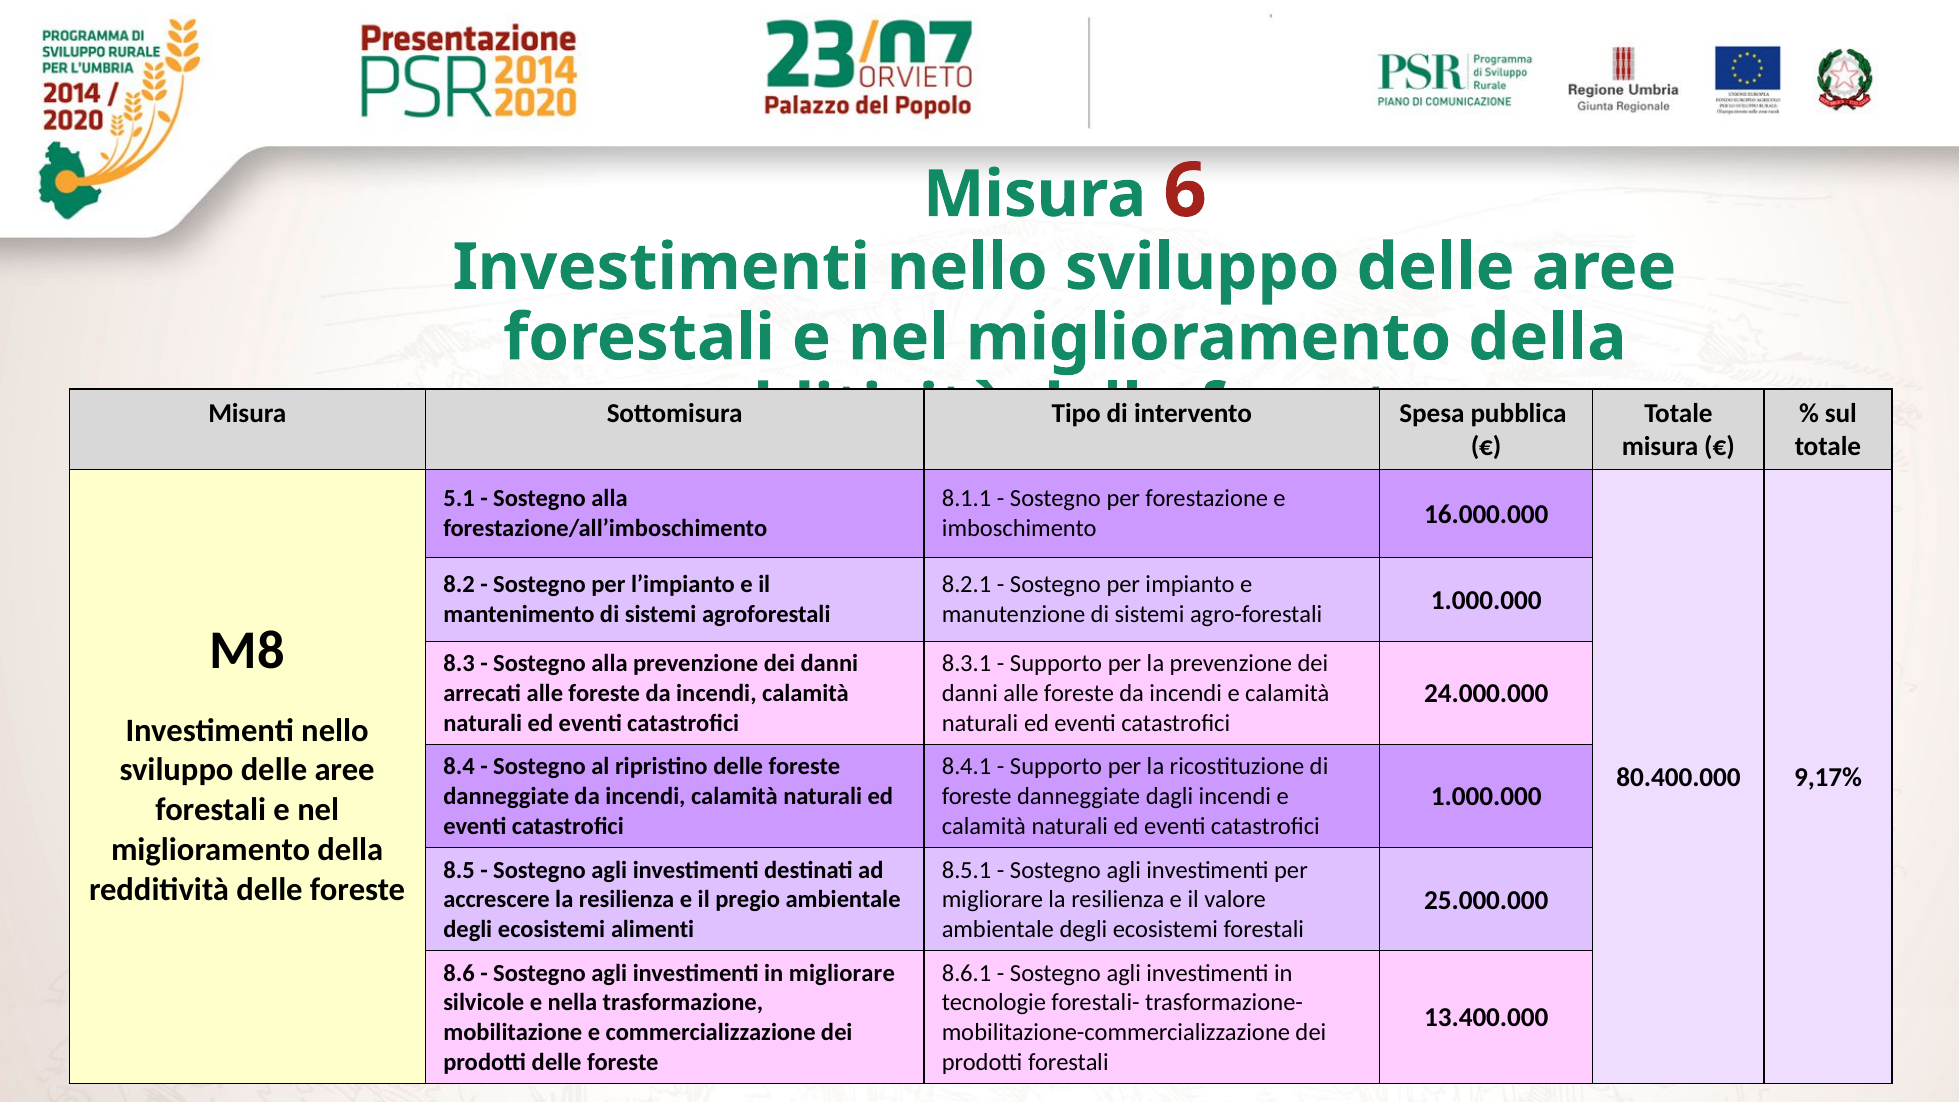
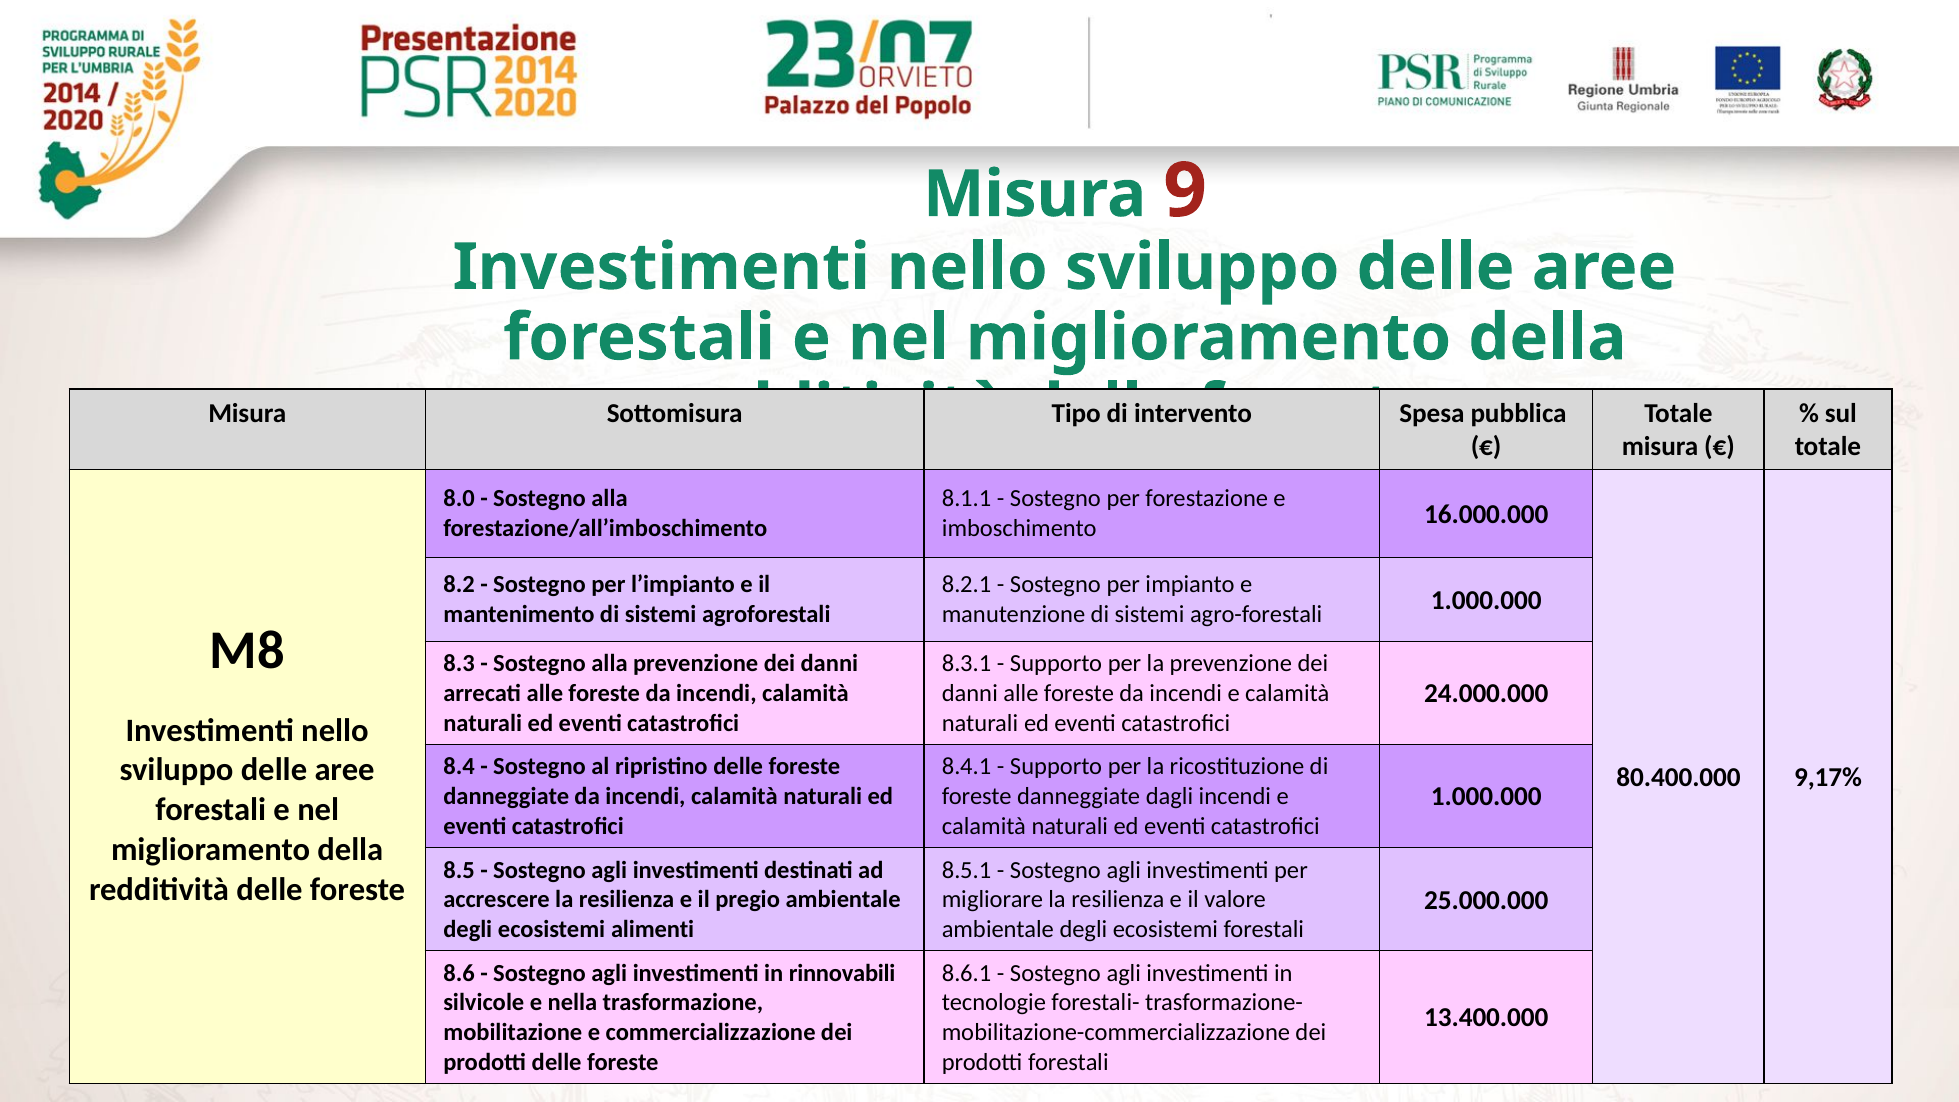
6: 6 -> 9
5.1: 5.1 -> 8.0
in migliorare: migliorare -> rinnovabili
